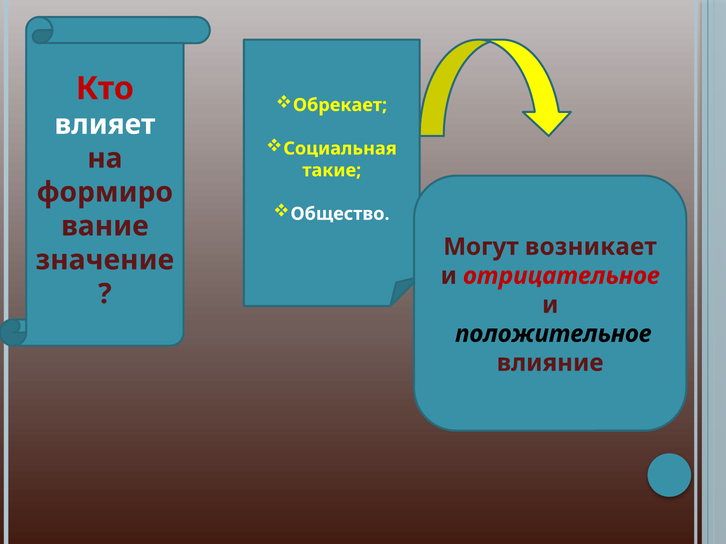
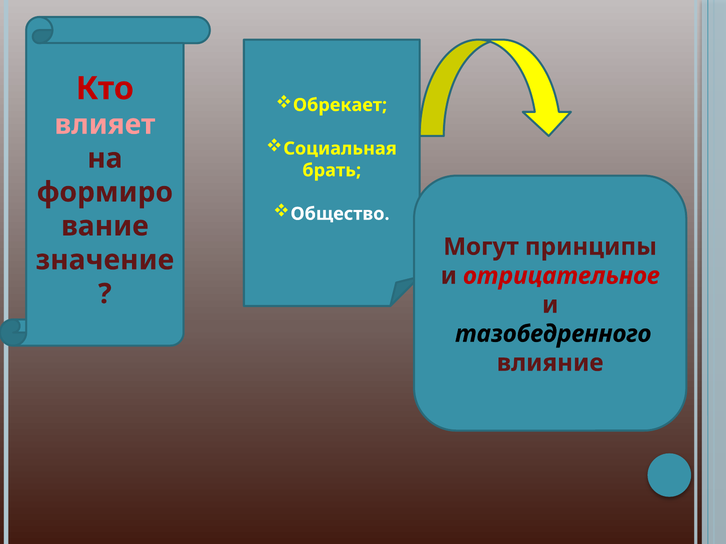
влияет colour: white -> pink
такие: такие -> брать
возникает: возникает -> принципы
положительное: положительное -> тазобедренного
